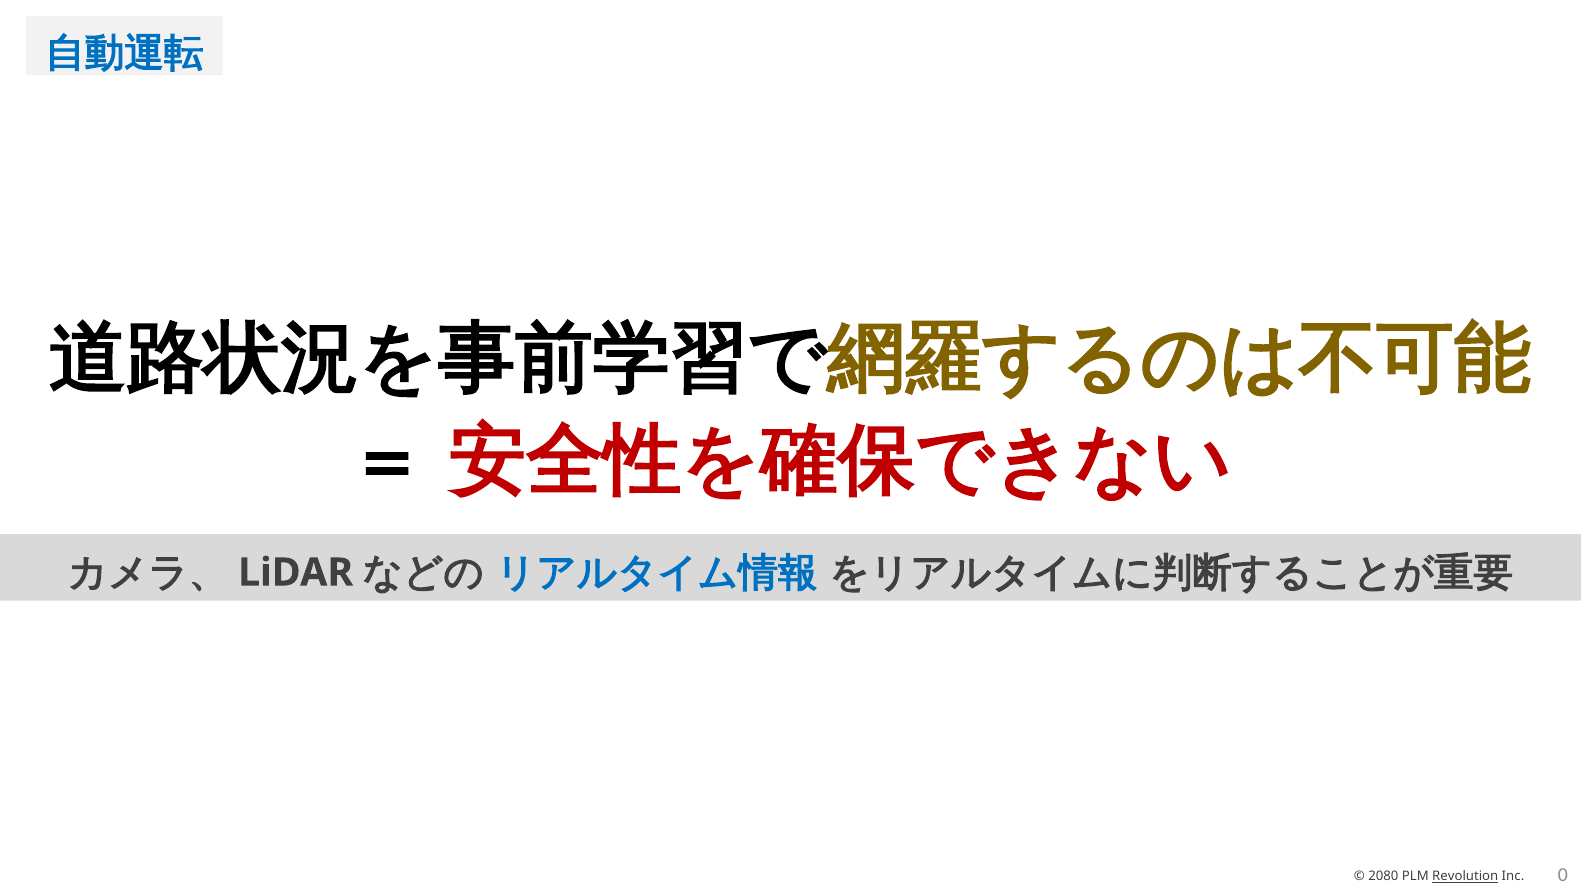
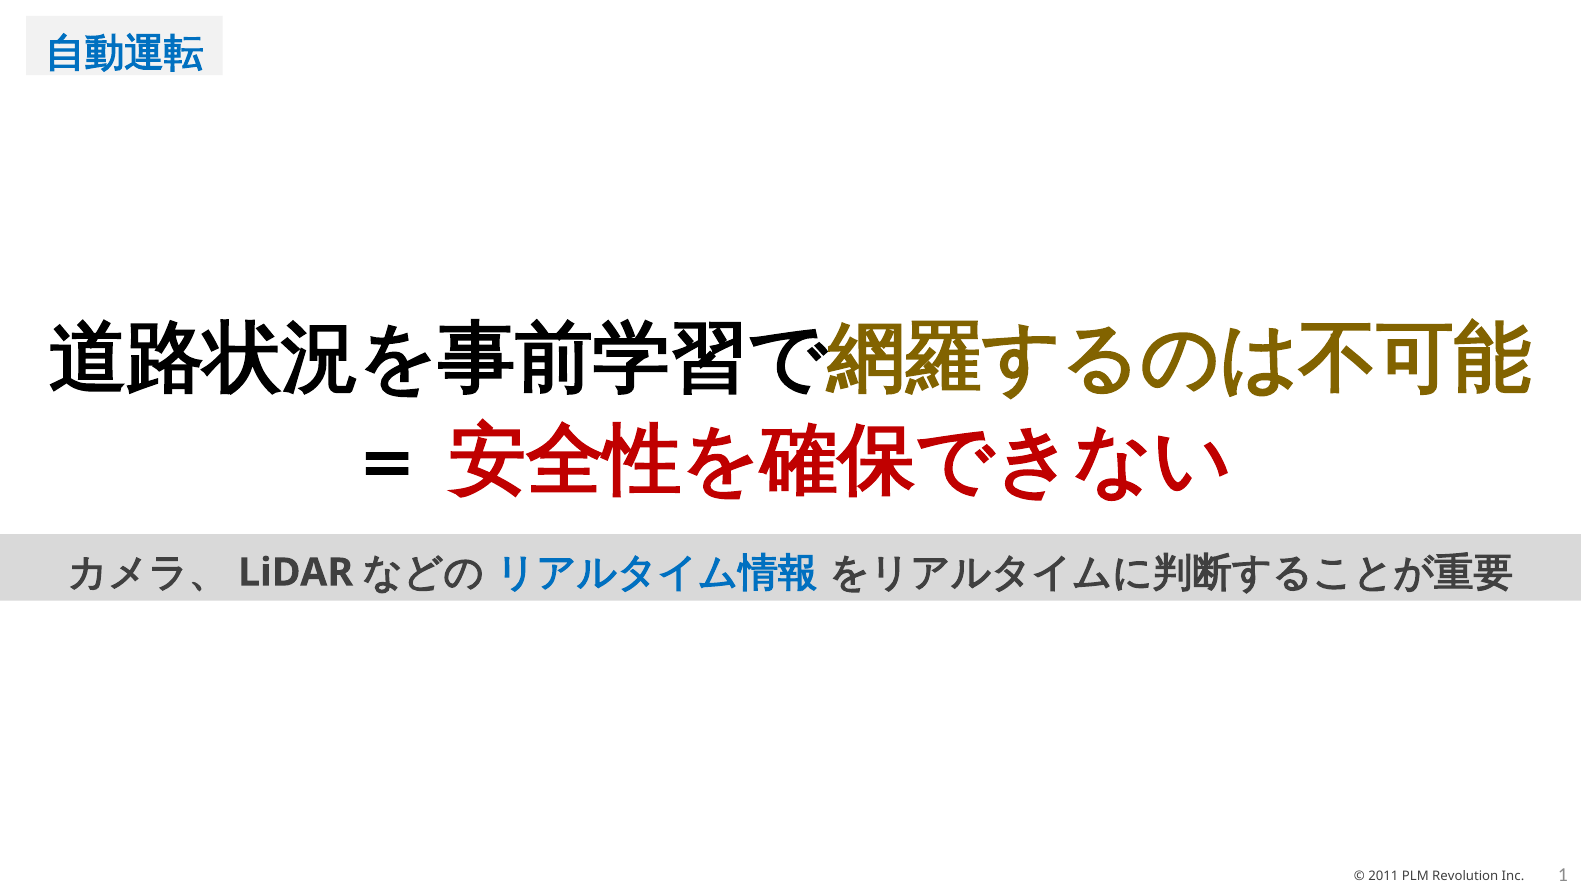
2080: 2080 -> 2011
Revolution underline: present -> none
0: 0 -> 1
